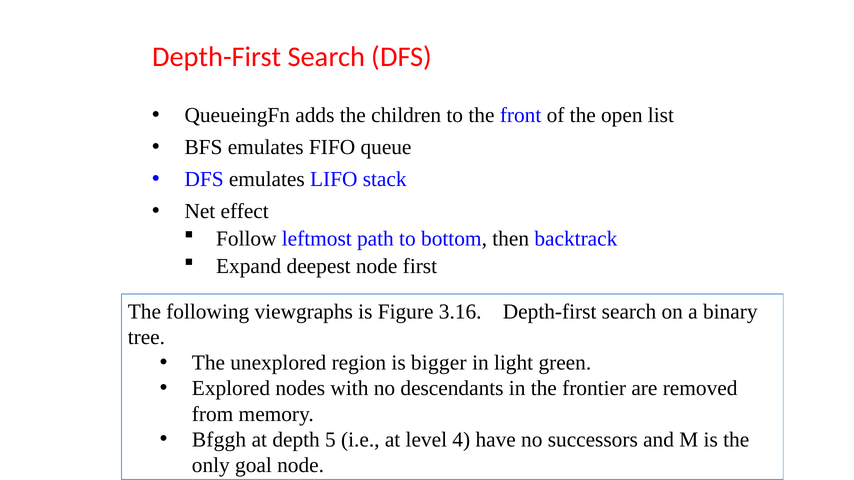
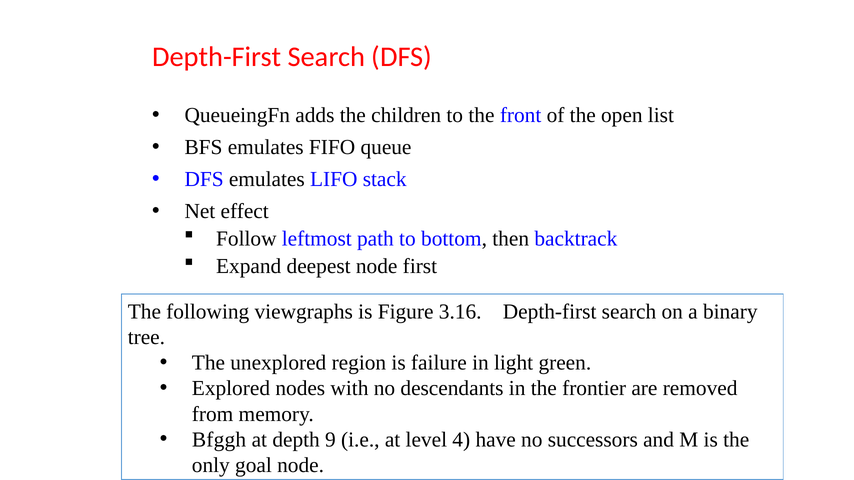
bigger: bigger -> failure
5: 5 -> 9
